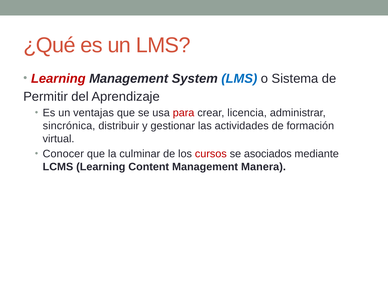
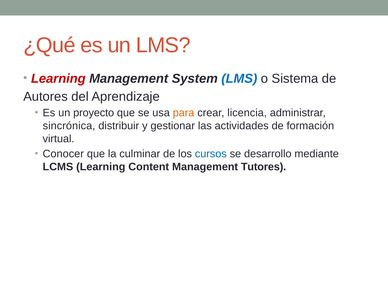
Permitir: Permitir -> Autores
ventajas: ventajas -> proyecto
para colour: red -> orange
cursos colour: red -> blue
asociados: asociados -> desarrollo
Manera: Manera -> Tutores
